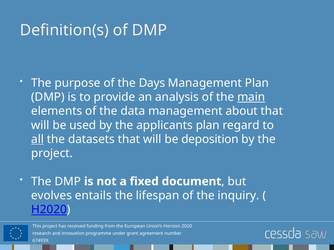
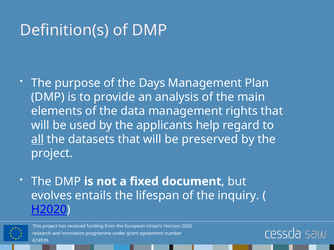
main underline: present -> none
about: about -> rights
applicants plan: plan -> help
deposition: deposition -> preserved
